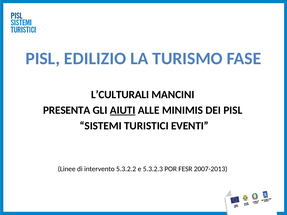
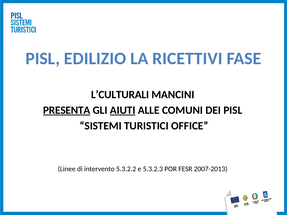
TURISMO: TURISMO -> RICETTIVI
PRESENTA underline: none -> present
MINIMIS: MINIMIS -> COMUNI
EVENTI: EVENTI -> OFFICE
